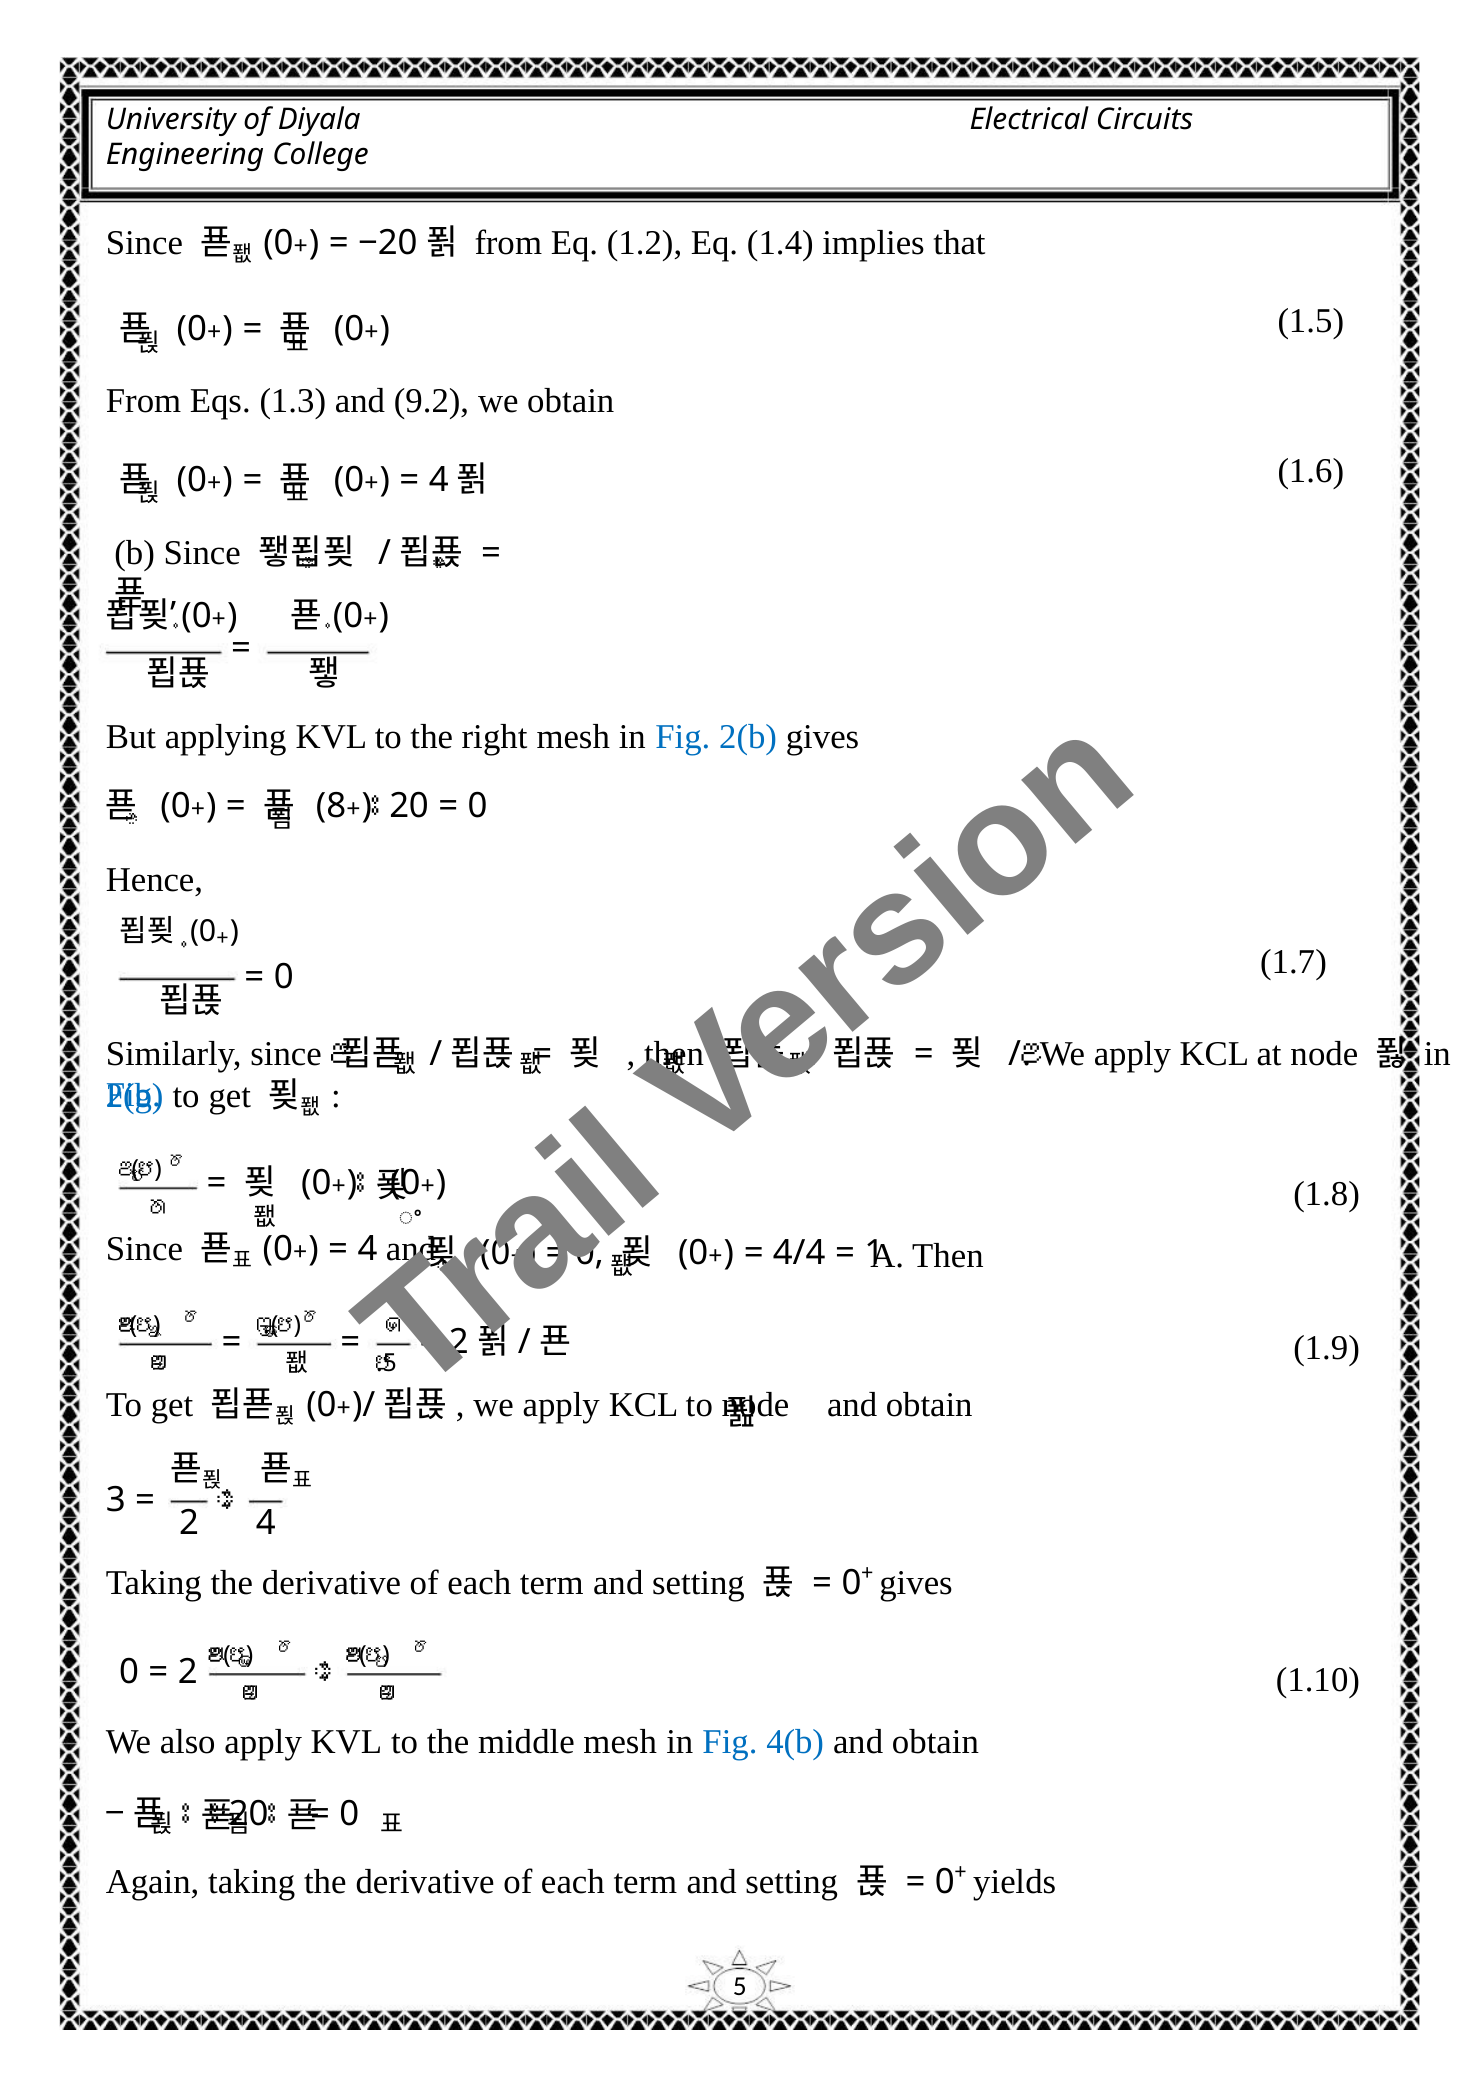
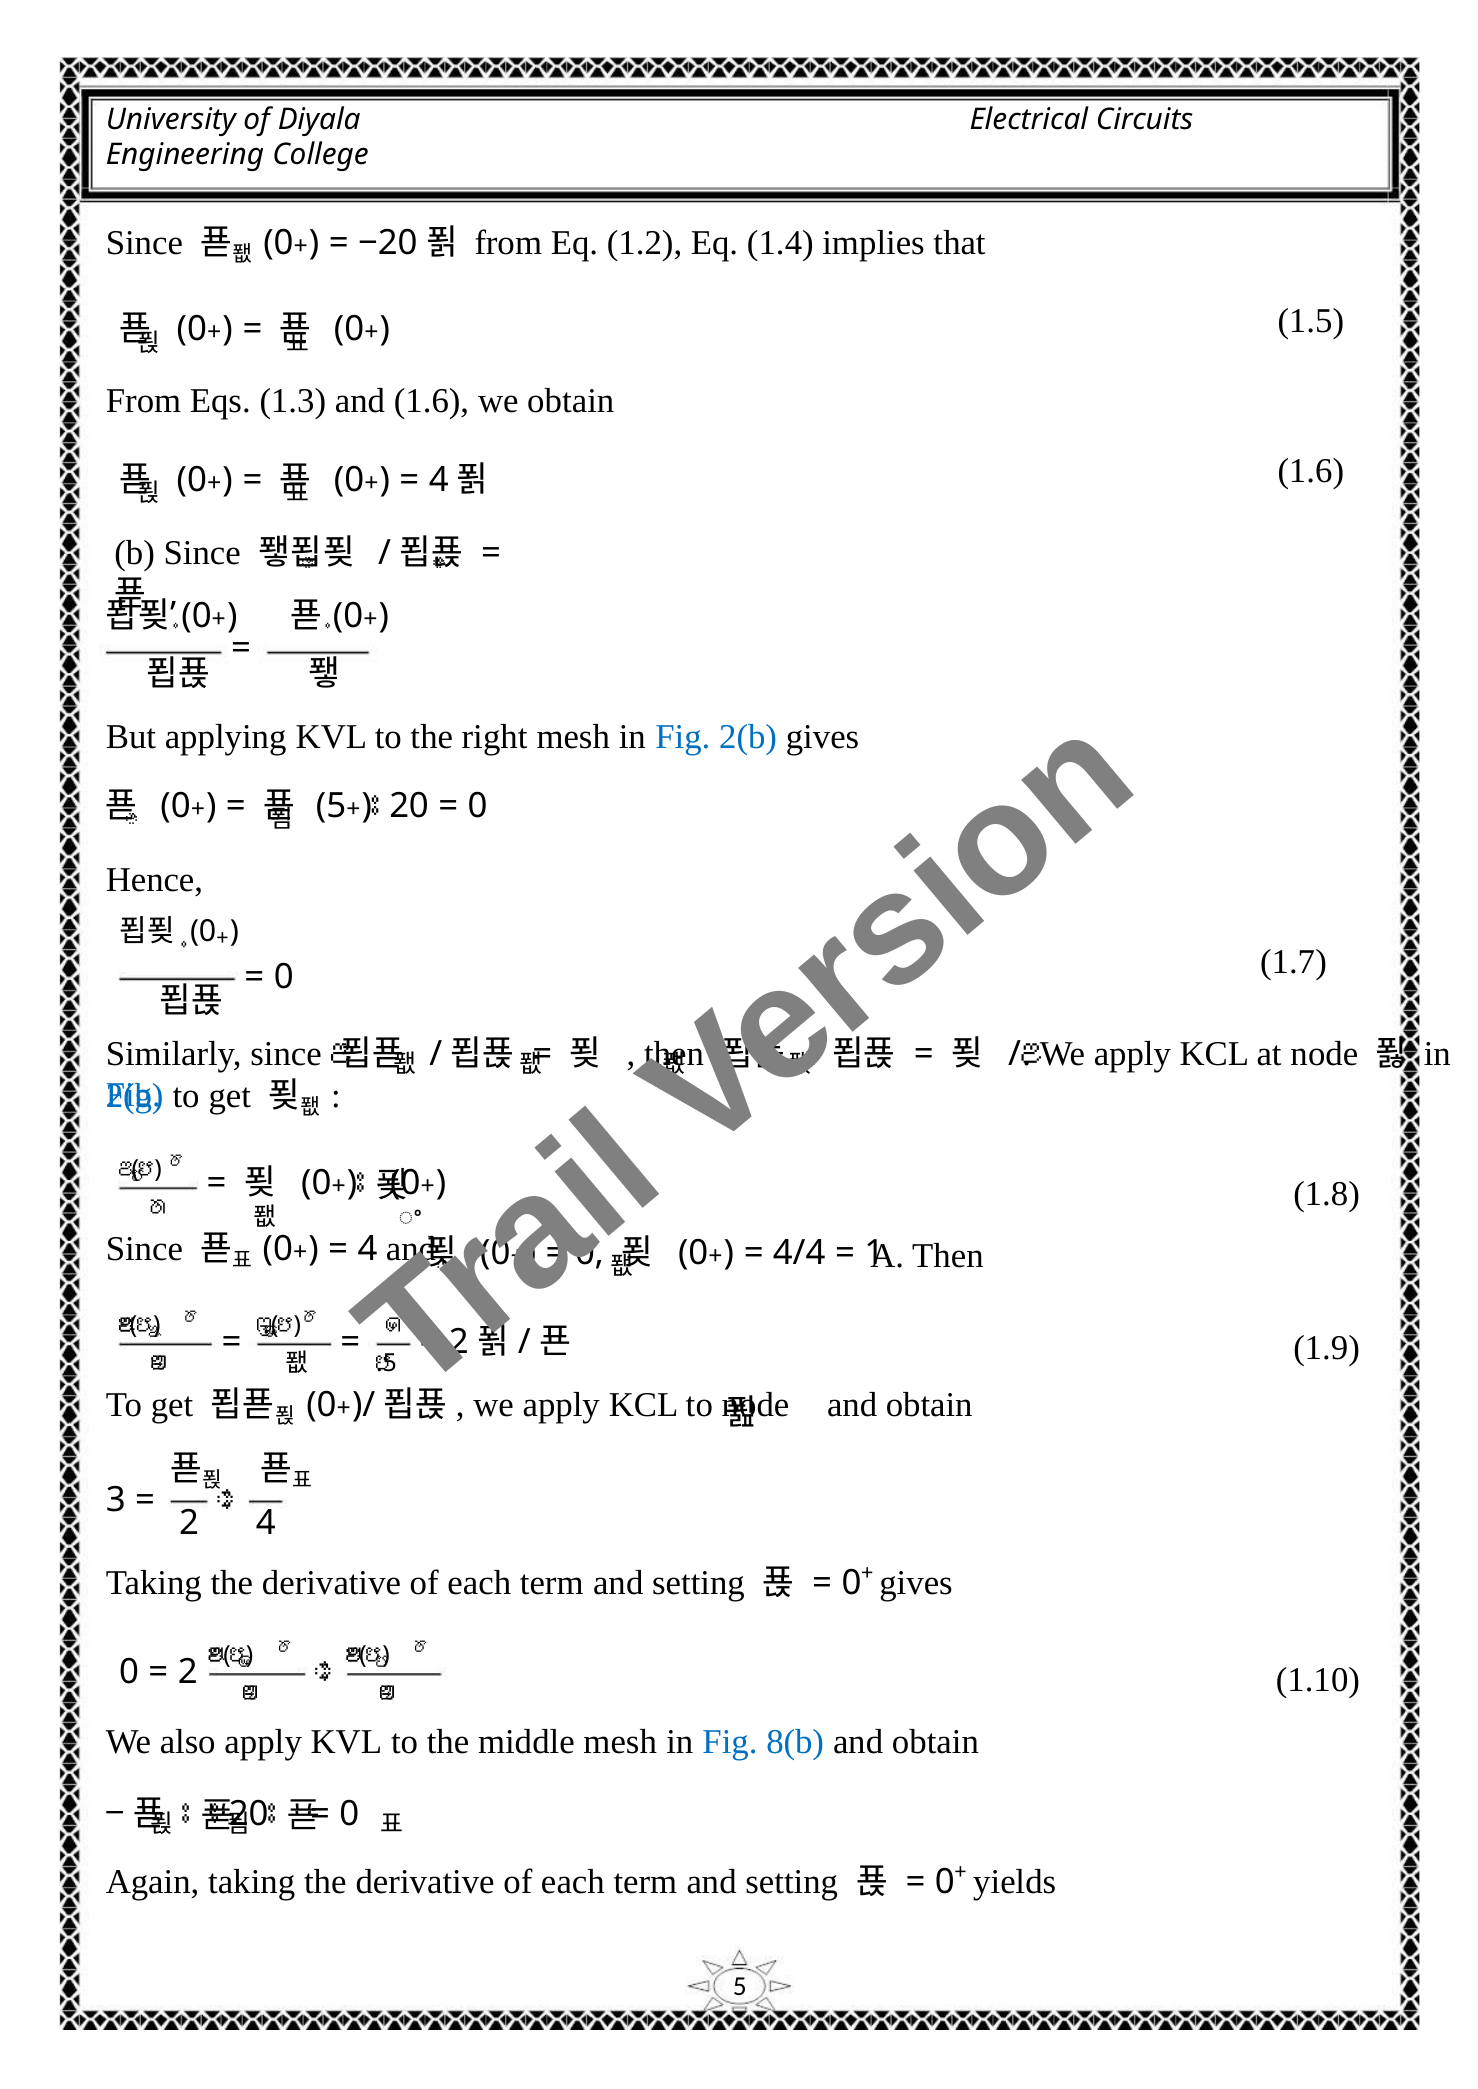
and 9.2: 9.2 -> 1.6
8 at (331, 806): 8 -> 5
4(b: 4(b -> 8(b
